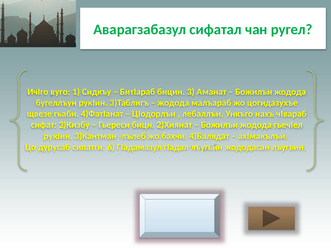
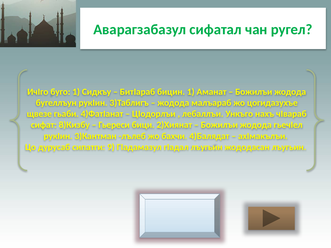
вуго: вуго -> буго
бицин 3: 3 -> 1
2)Кизбу: 2)Кизбу -> 8)Кизбу
6: 6 -> 9
